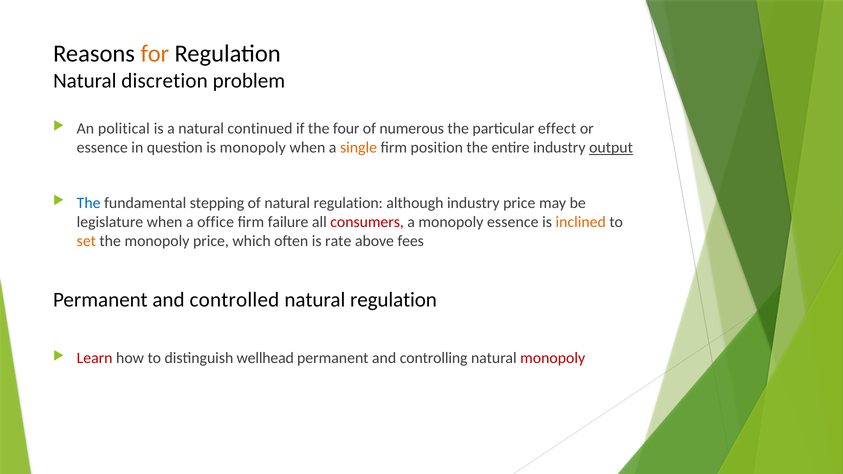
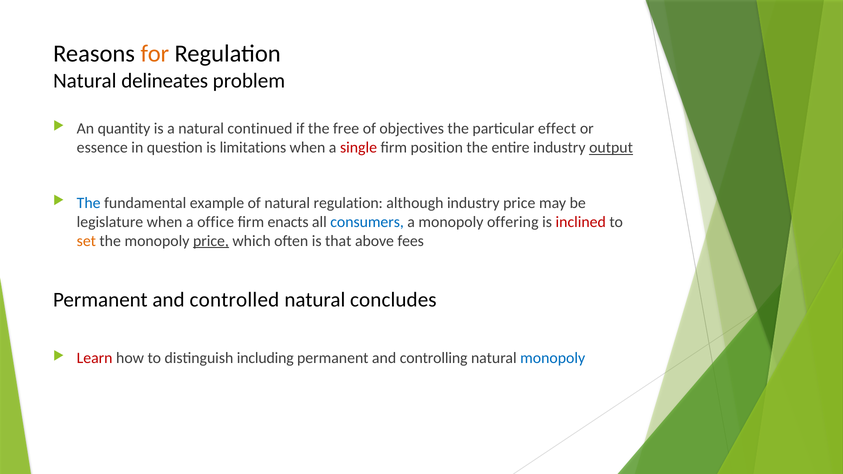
discretion: discretion -> delineates
political: political -> quantity
four: four -> free
numerous: numerous -> objectives
is monopoly: monopoly -> limitations
single colour: orange -> red
stepping: stepping -> example
failure: failure -> enacts
consumers colour: red -> blue
monopoly essence: essence -> offering
inclined colour: orange -> red
price at (211, 241) underline: none -> present
rate: rate -> that
regulation at (393, 300): regulation -> concludes
wellhead: wellhead -> including
monopoly at (553, 358) colour: red -> blue
